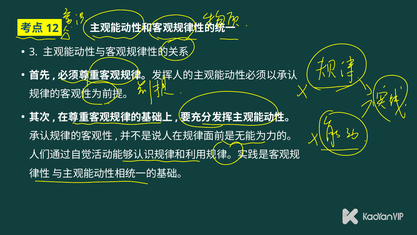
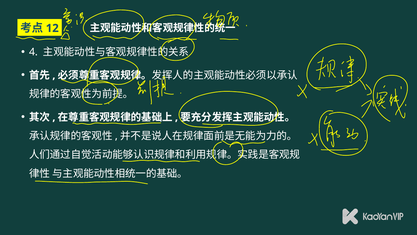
3: 3 -> 4
